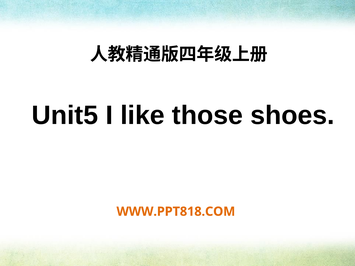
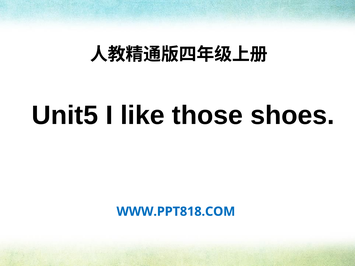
WWW.PPT818.COM colour: orange -> blue
